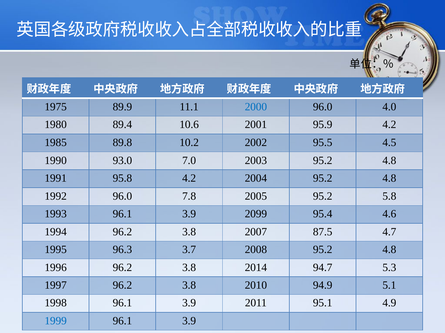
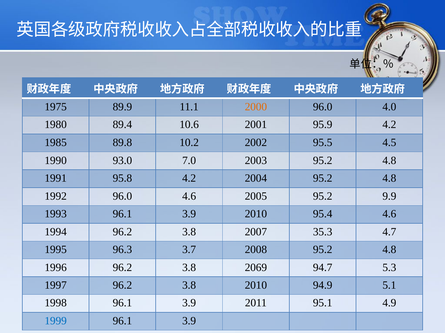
2000 colour: blue -> orange
96.0 7.8: 7.8 -> 4.6
5.8: 5.8 -> 9.9
3.9 2099: 2099 -> 2010
87.5: 87.5 -> 35.3
2014: 2014 -> 2069
